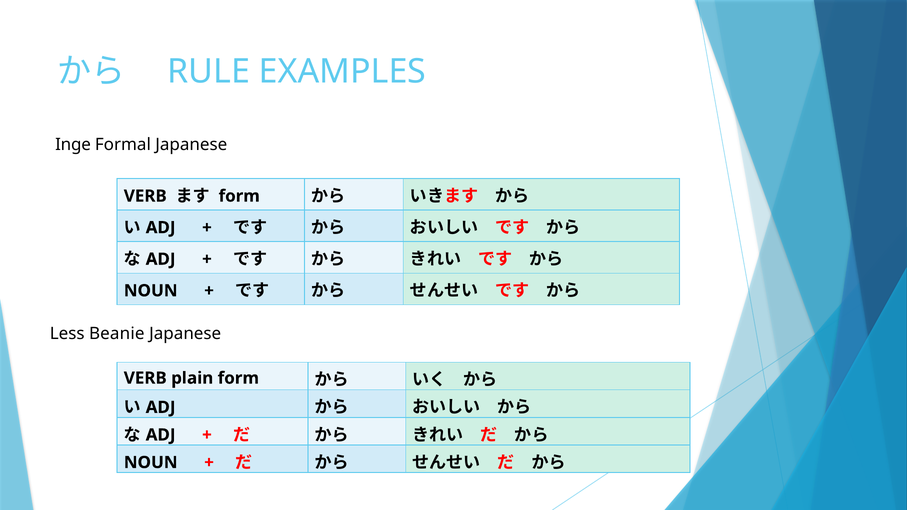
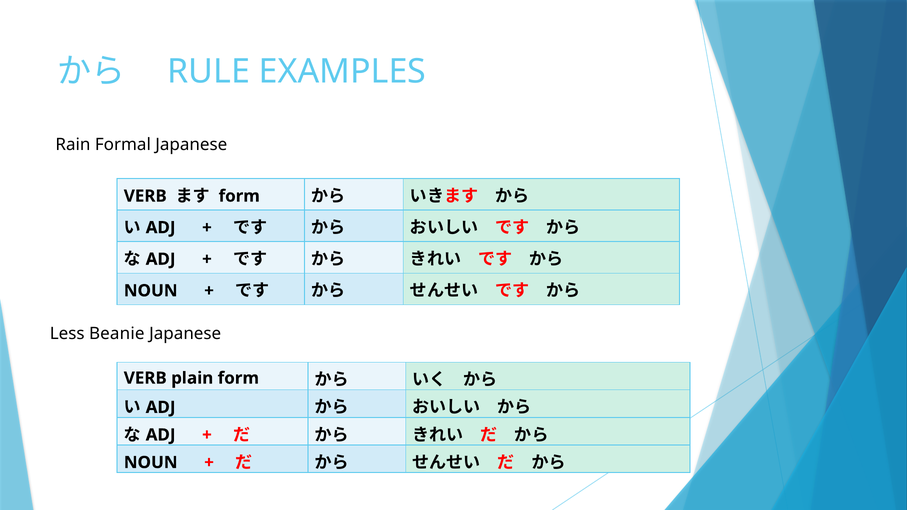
Inge: Inge -> Rain
